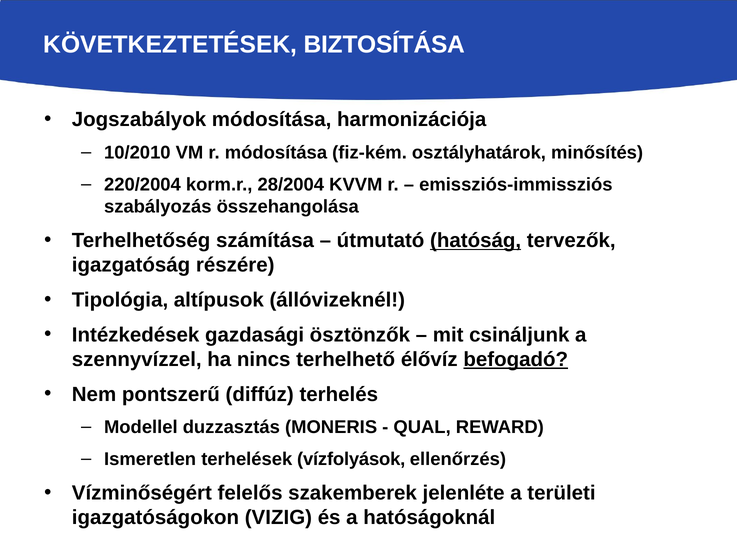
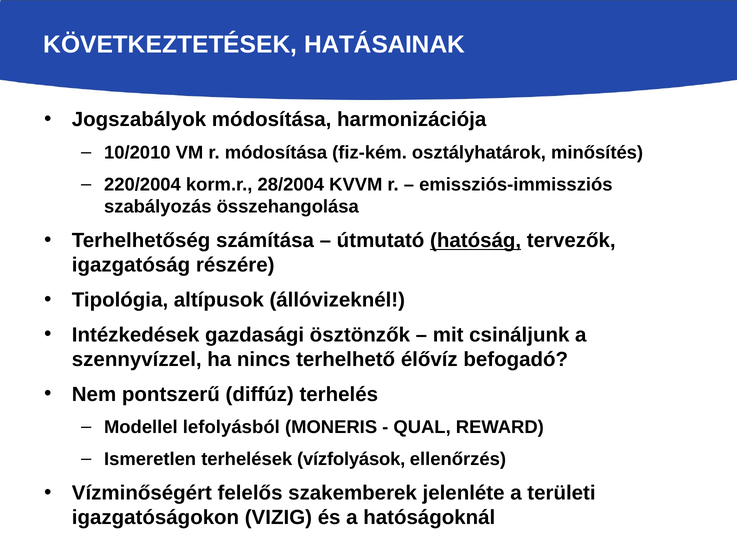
BIZTOSÍTÁSA: BIZTOSÍTÁSA -> HATÁSAINAK
befogadó underline: present -> none
duzzasztás: duzzasztás -> lefolyásból
